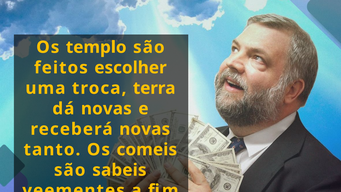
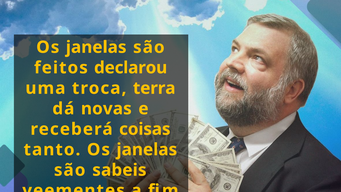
templo at (96, 47): templo -> janelas
escolher: escolher -> declarou
receberá novas: novas -> coisas
tanto Os comeis: comeis -> janelas
